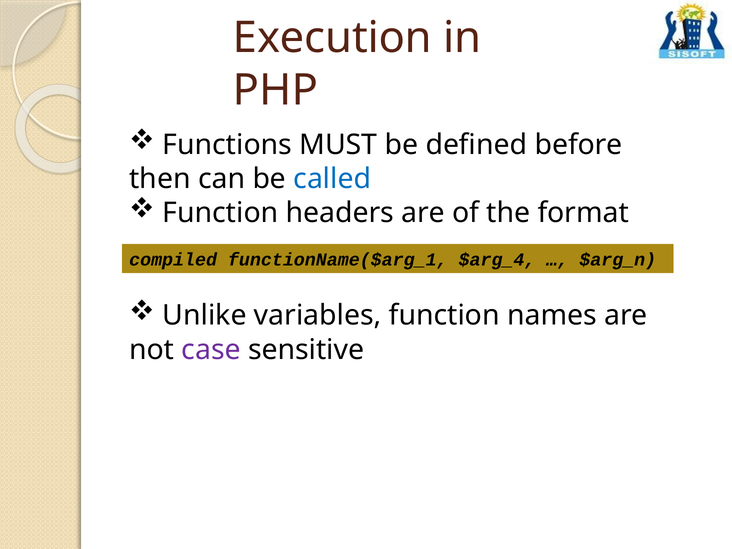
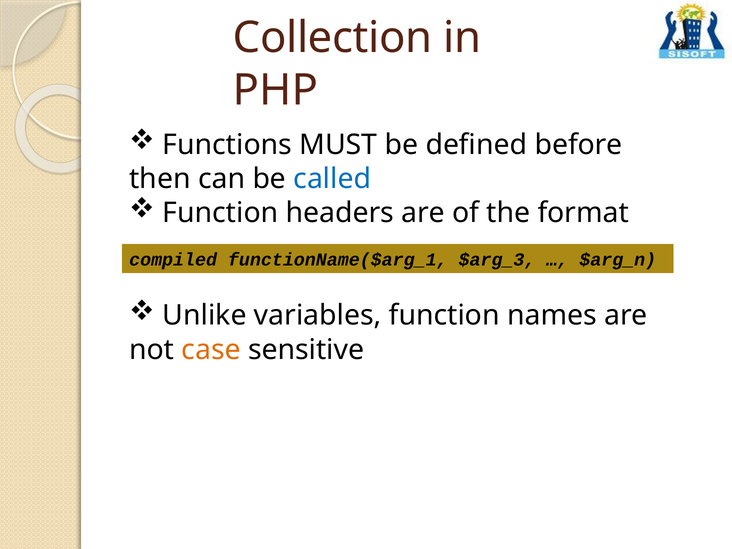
Execution: Execution -> Collection
$arg_4: $arg_4 -> $arg_3
case colour: purple -> orange
